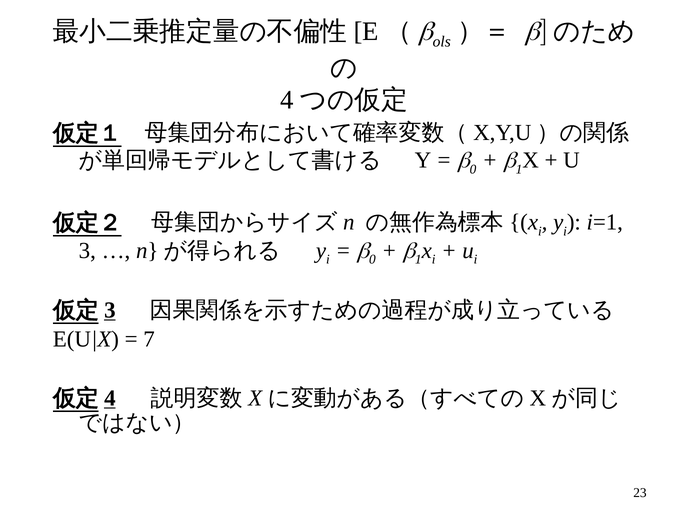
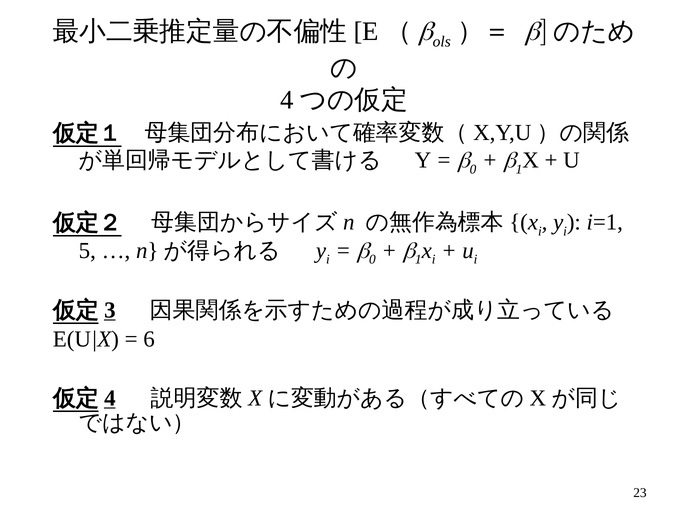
3: 3 -> 5
7: 7 -> 6
